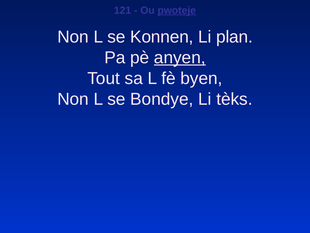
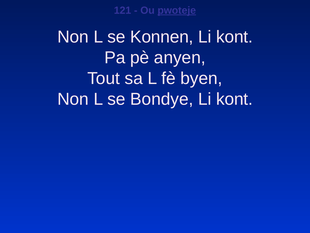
plan at (234, 37): plan -> kont
anyen underline: present -> none
Bondye Li tèks: tèks -> kont
